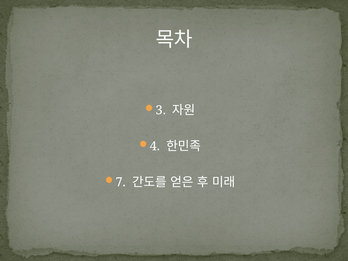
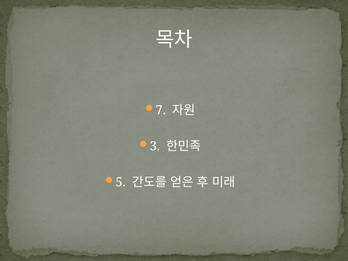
3: 3 -> 7
4: 4 -> 3
7: 7 -> 5
